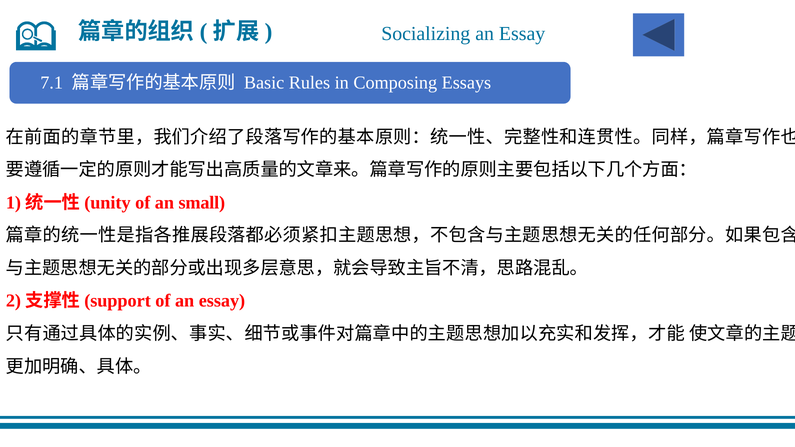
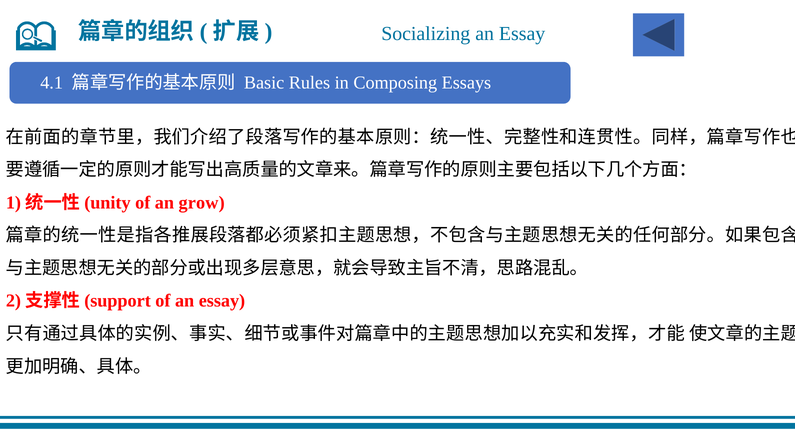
7.1: 7.1 -> 4.1
small: small -> grow
